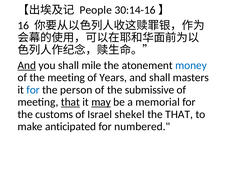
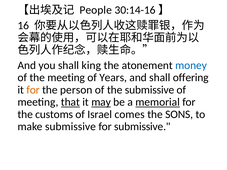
And at (27, 65) underline: present -> none
mile: mile -> king
masters: masters -> offering
for at (33, 90) colour: blue -> orange
memorial underline: none -> present
shekel: shekel -> comes
the THAT: THAT -> SONS
make anticipated: anticipated -> submissive
for numbered: numbered -> submissive
